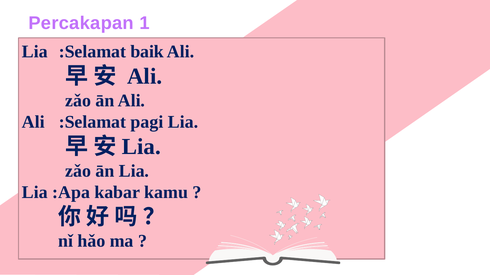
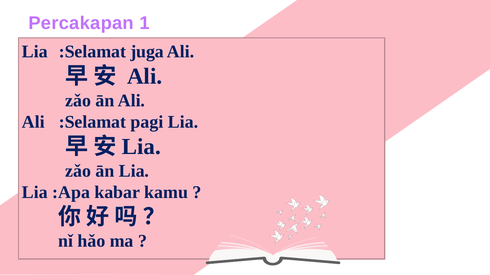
baik: baik -> juga
